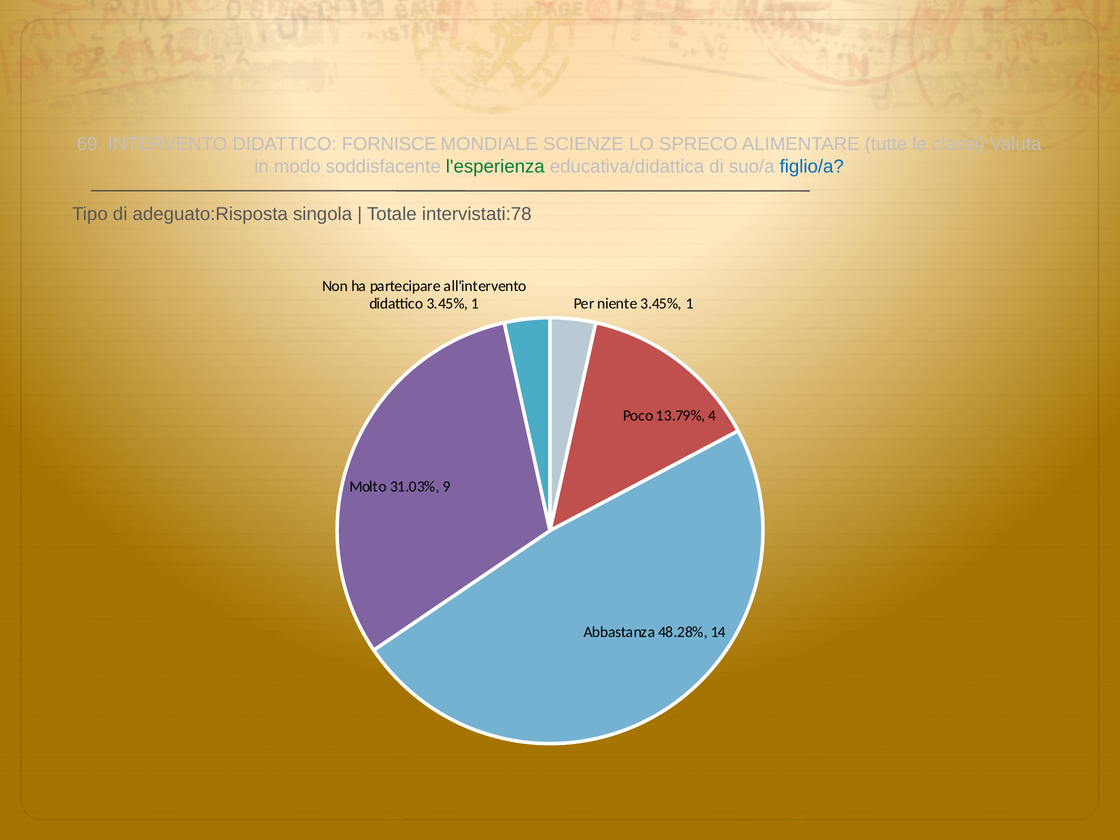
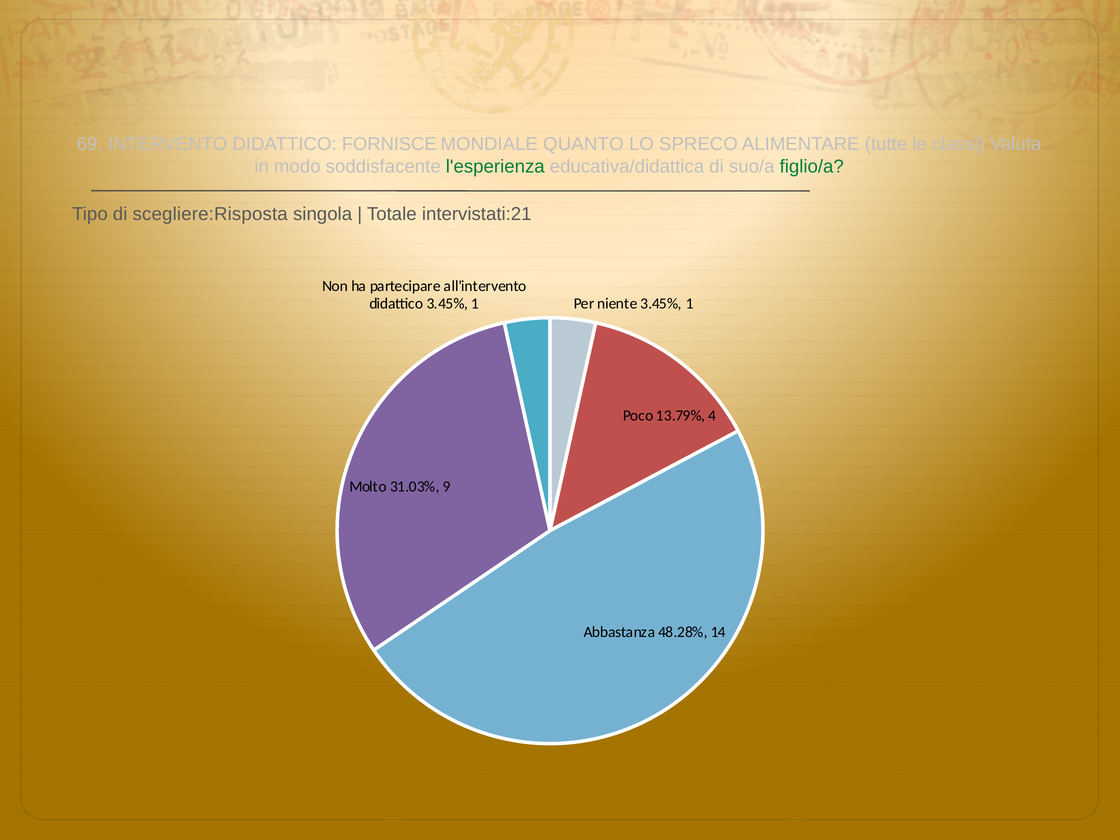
SCIENZE: SCIENZE -> QUANTO
figlio/a colour: blue -> green
adeguato:Risposta: adeguato:Risposta -> scegliere:Risposta
intervistati:78: intervistati:78 -> intervistati:21
